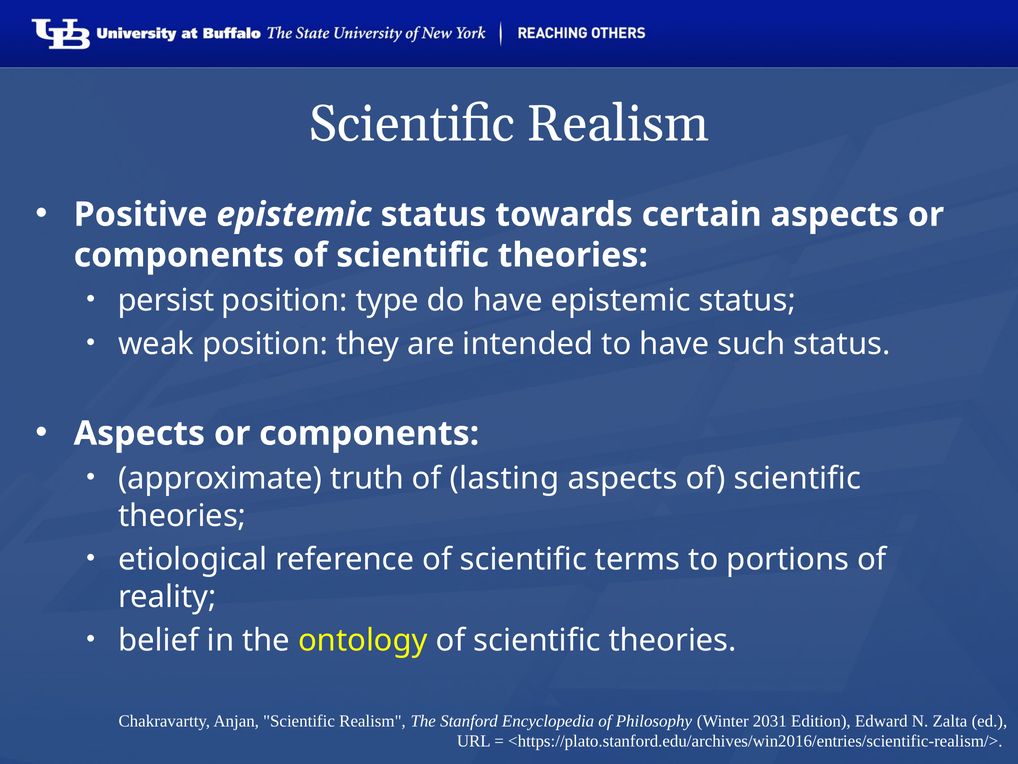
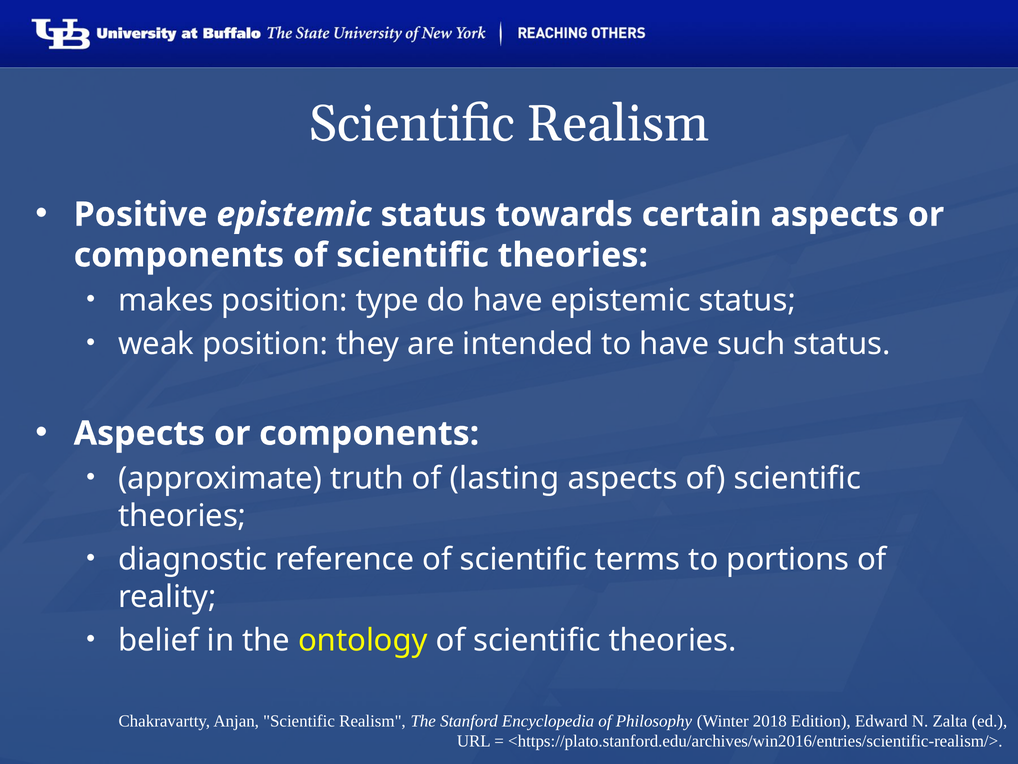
persist: persist -> makes
etiological: etiological -> diagnostic
2031: 2031 -> 2018
